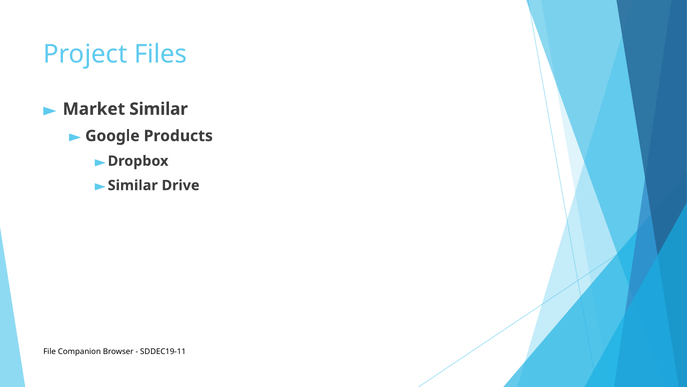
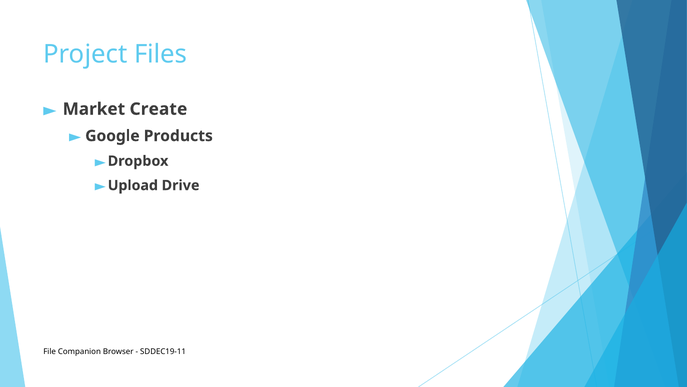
Market Similar: Similar -> Create
Similar at (133, 185): Similar -> Upload
